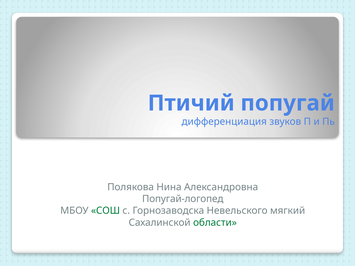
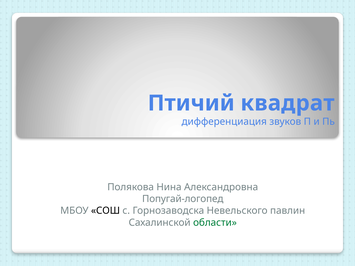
попугай: попугай -> квадрат
СОШ colour: green -> black
мягкий: мягкий -> павлин
